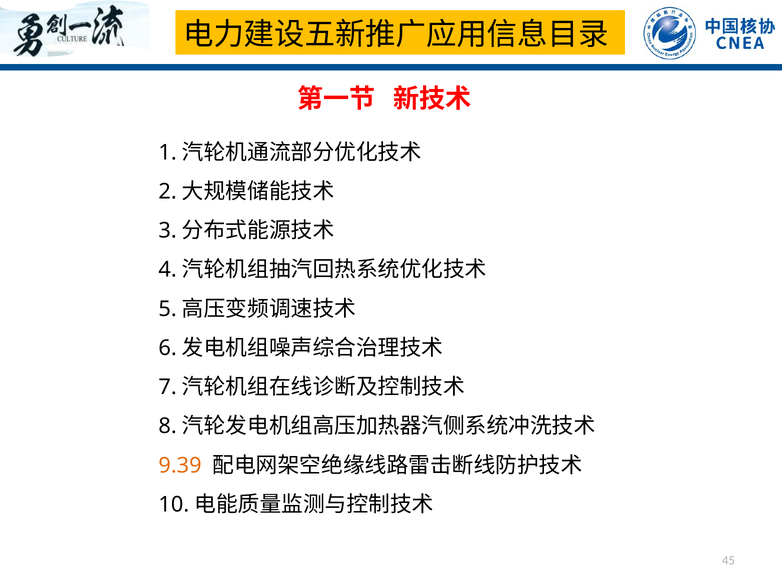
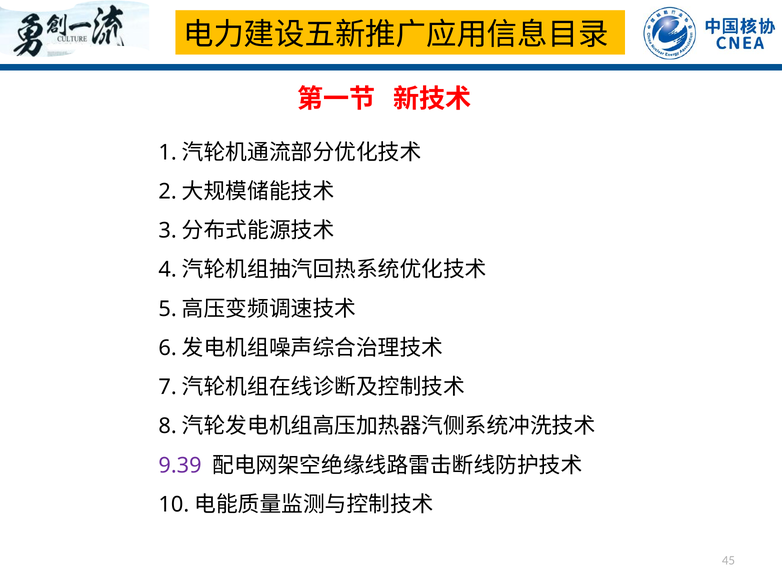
9.39 colour: orange -> purple
